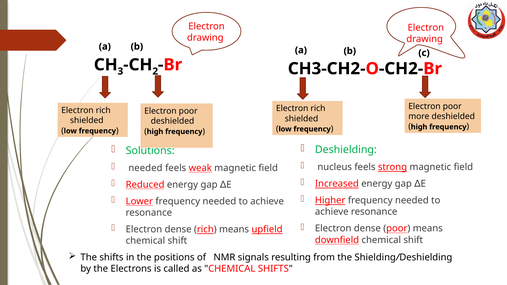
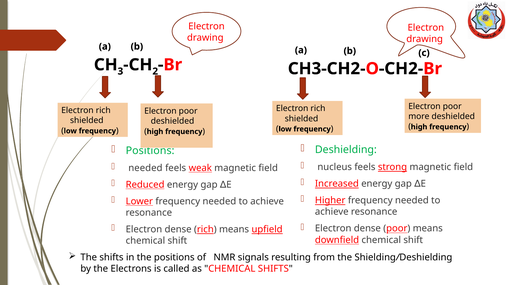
Solutions at (150, 151): Solutions -> Positions
